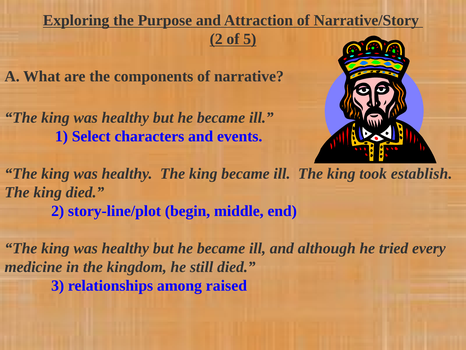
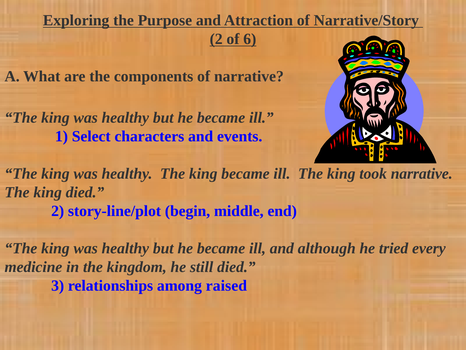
5: 5 -> 6
took establish: establish -> narrative
